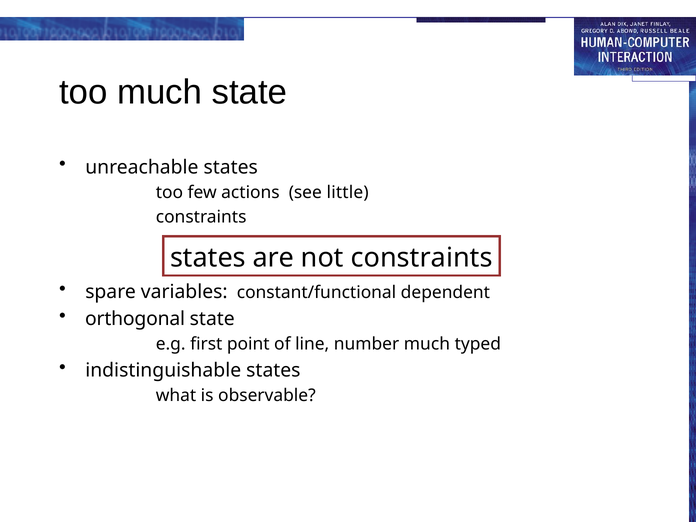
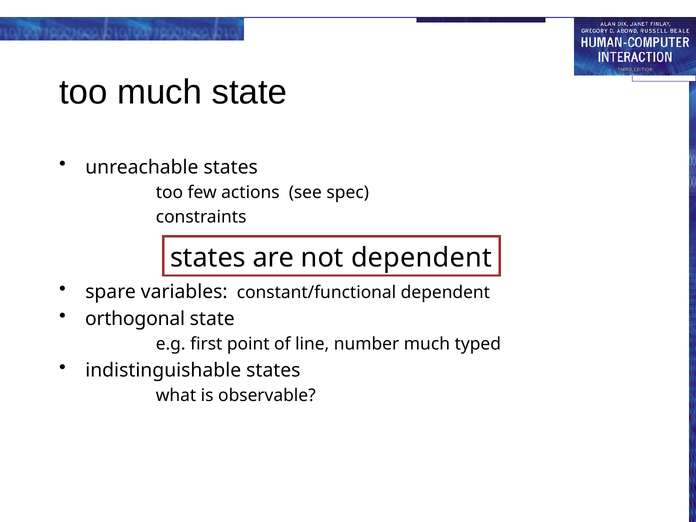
little: little -> spec
not constraints: constraints -> dependent
